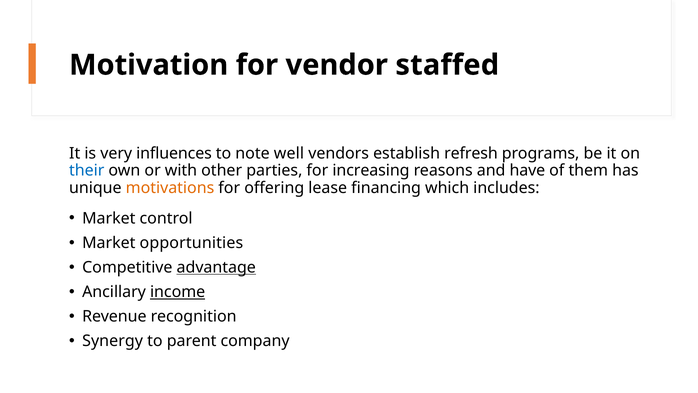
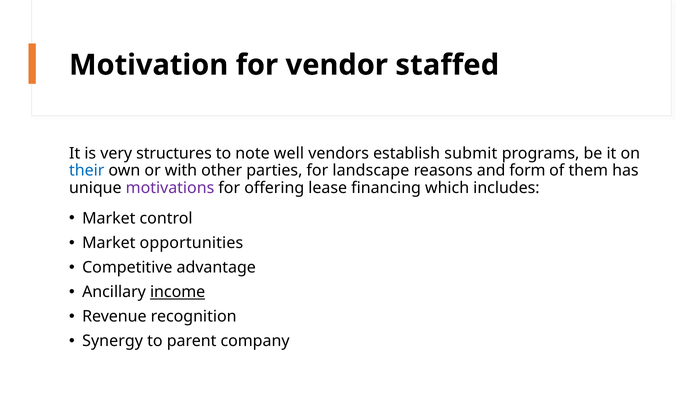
influences: influences -> structures
refresh: refresh -> submit
increasing: increasing -> landscape
have: have -> form
motivations colour: orange -> purple
advantage underline: present -> none
